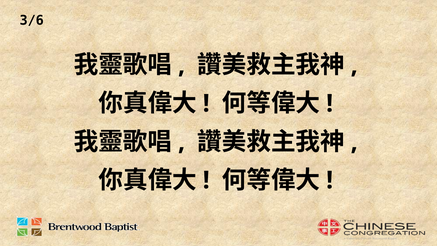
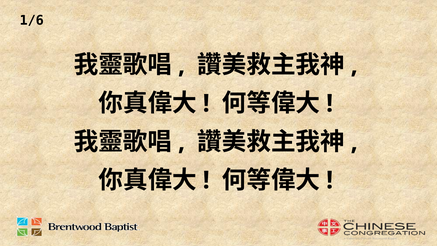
3/6: 3/6 -> 1/6
